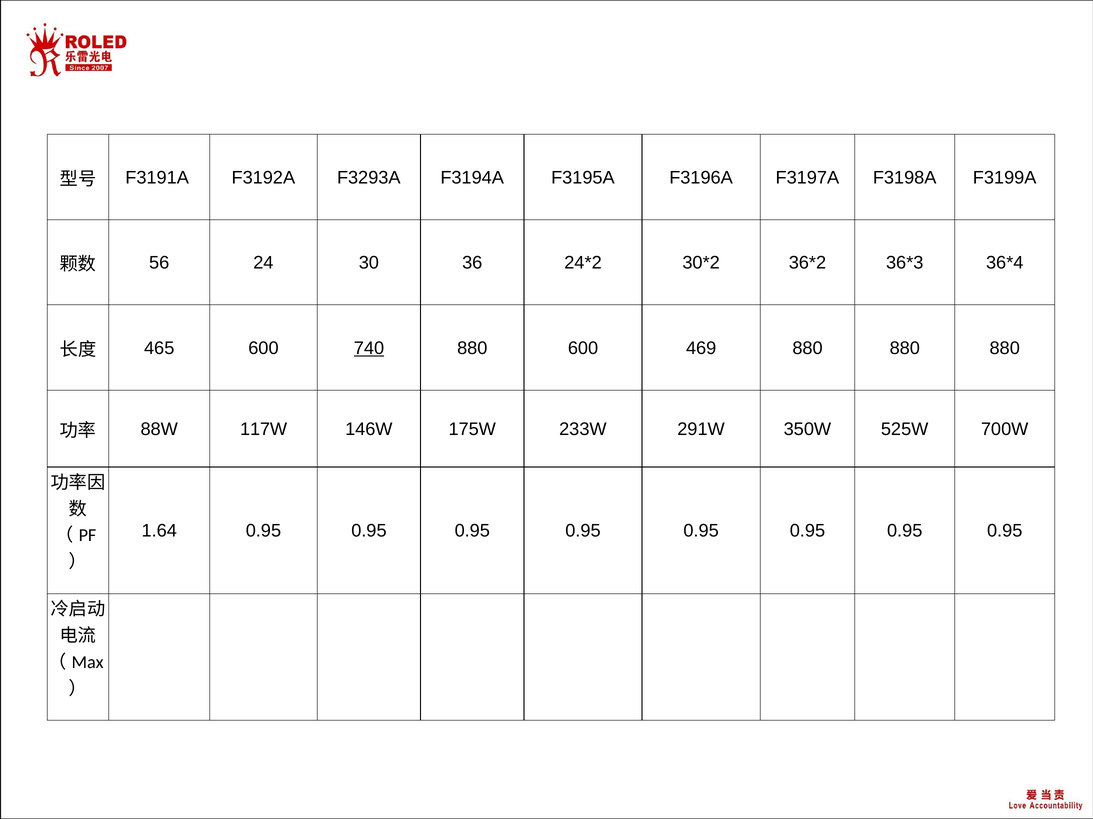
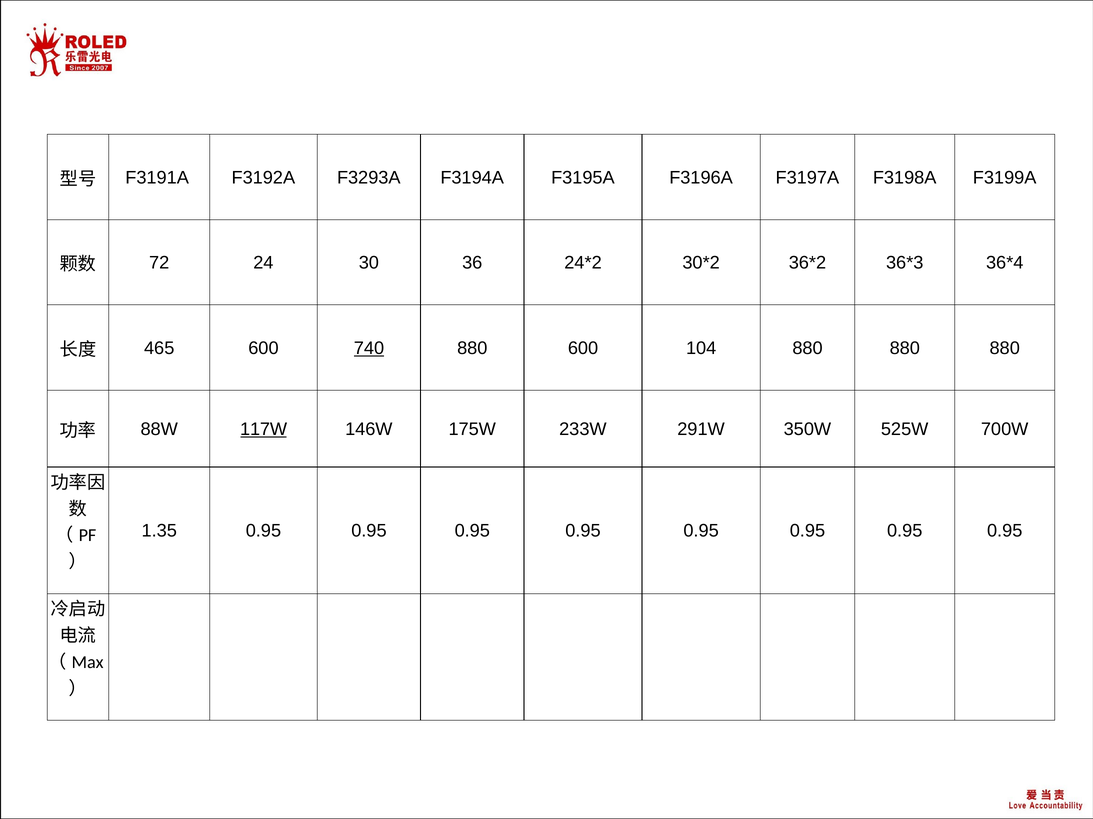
56: 56 -> 72
469: 469 -> 104
117W underline: none -> present
1.64: 1.64 -> 1.35
